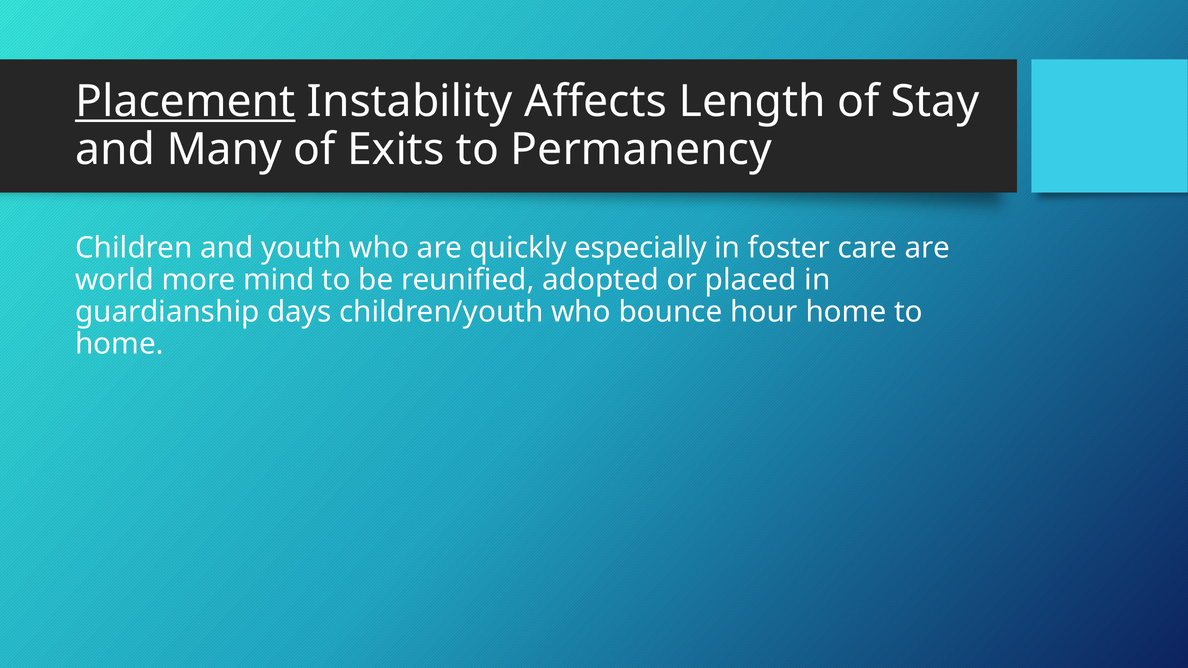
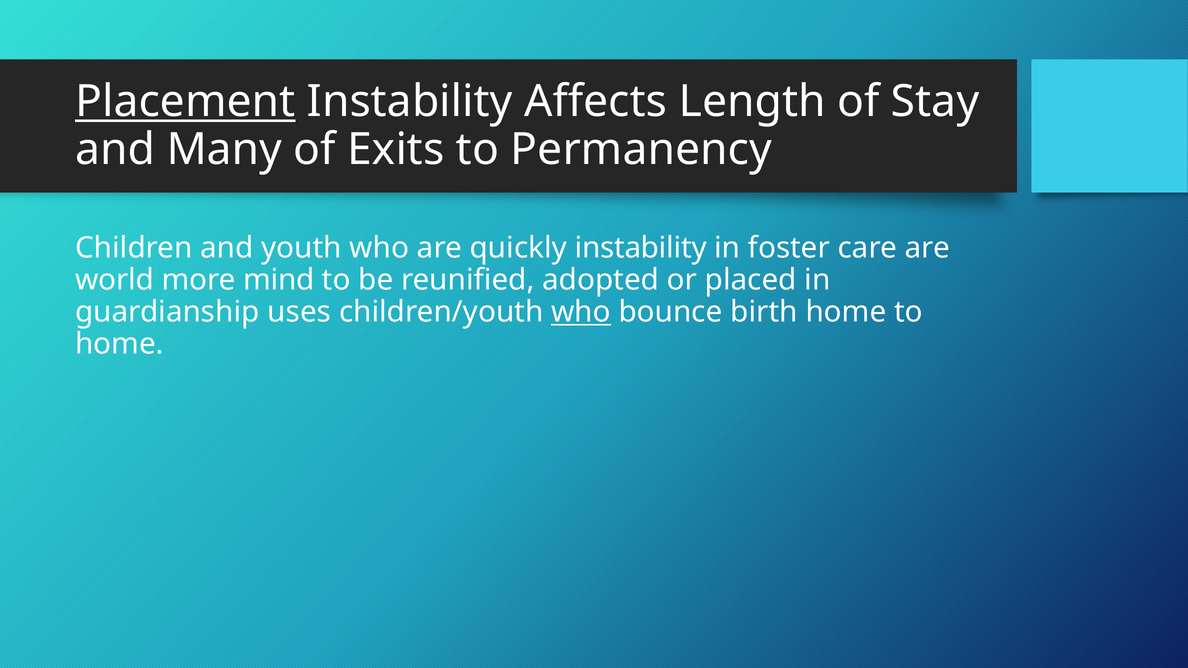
quickly especially: especially -> instability
days: days -> uses
who at (581, 312) underline: none -> present
hour: hour -> birth
